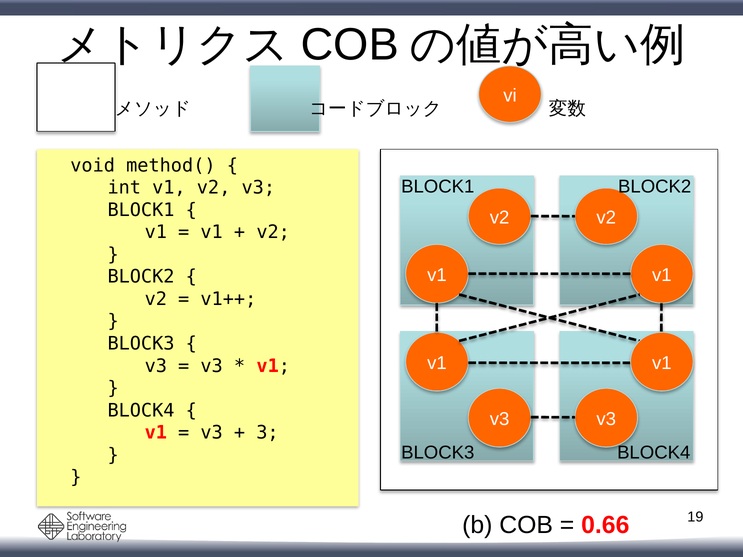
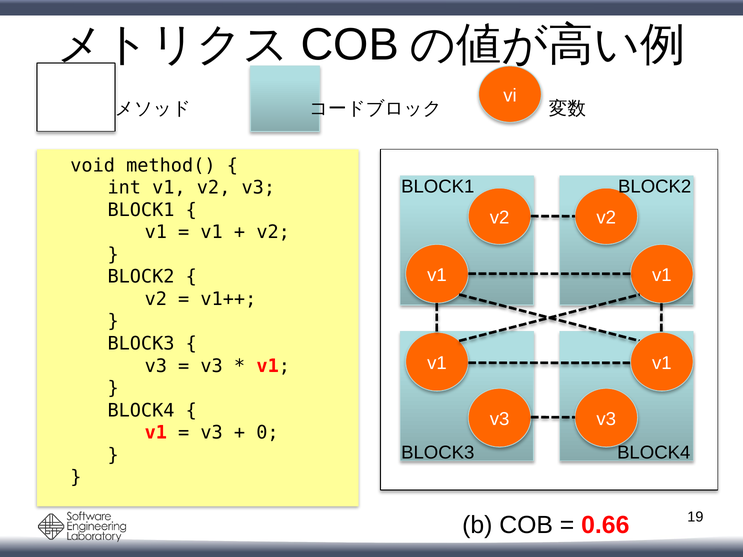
3: 3 -> 0
